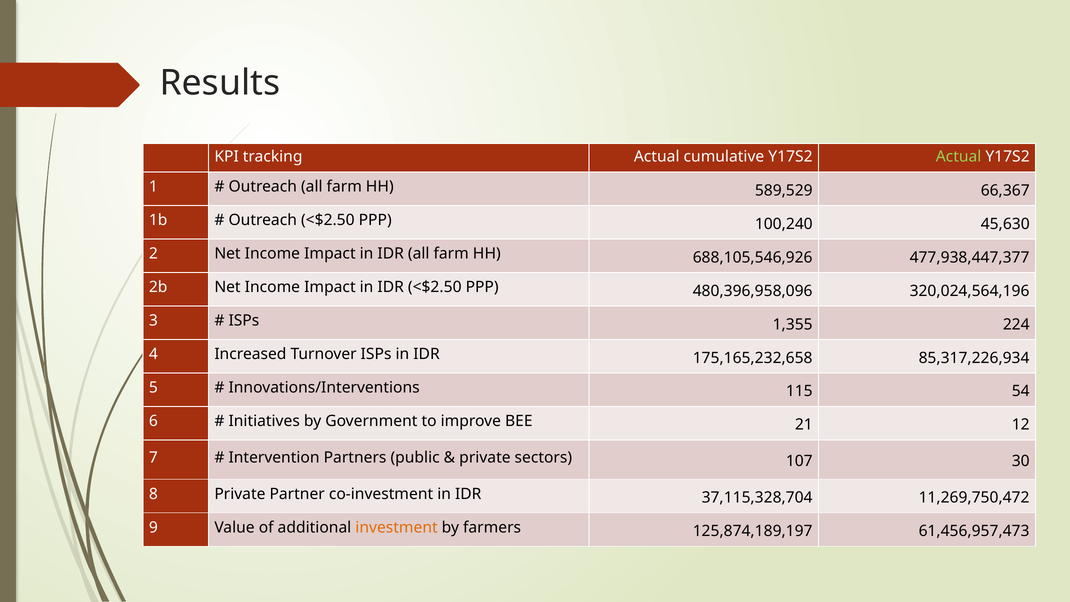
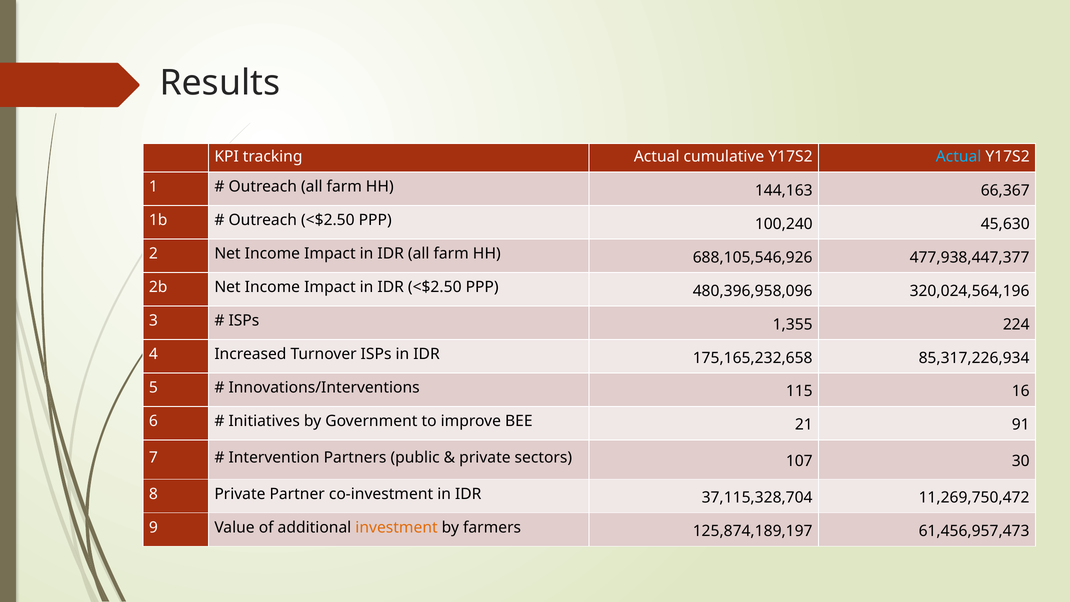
Actual at (959, 156) colour: light green -> light blue
589,529: 589,529 -> 144,163
54: 54 -> 16
12: 12 -> 91
